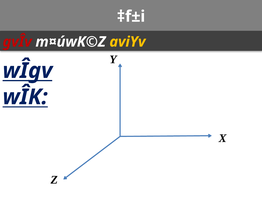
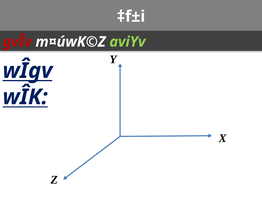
aviYv colour: yellow -> light green
